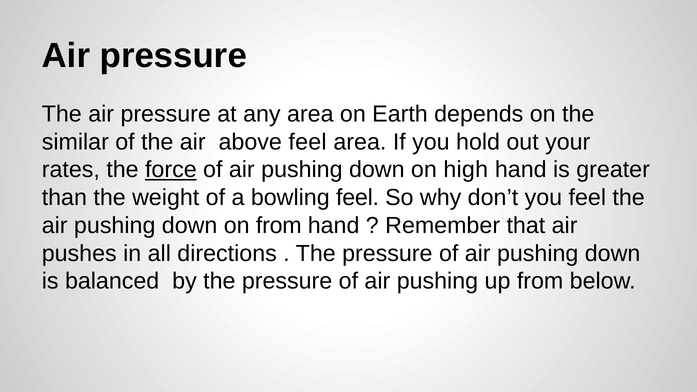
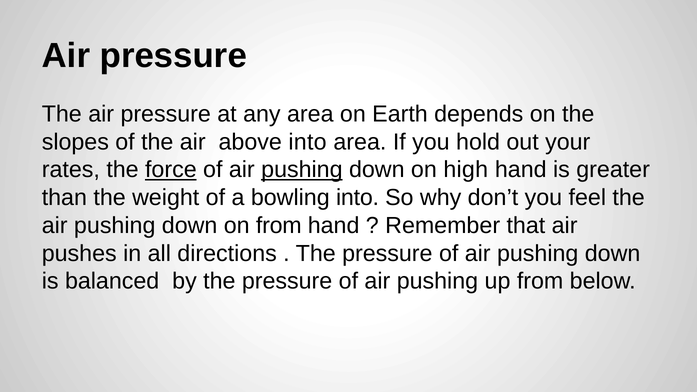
similar: similar -> slopes
above feel: feel -> into
pushing at (302, 170) underline: none -> present
bowling feel: feel -> into
